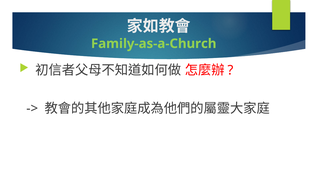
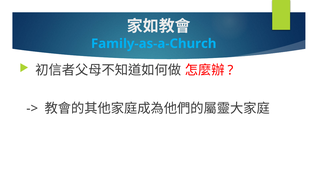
Family-as-a-Church colour: light green -> light blue
